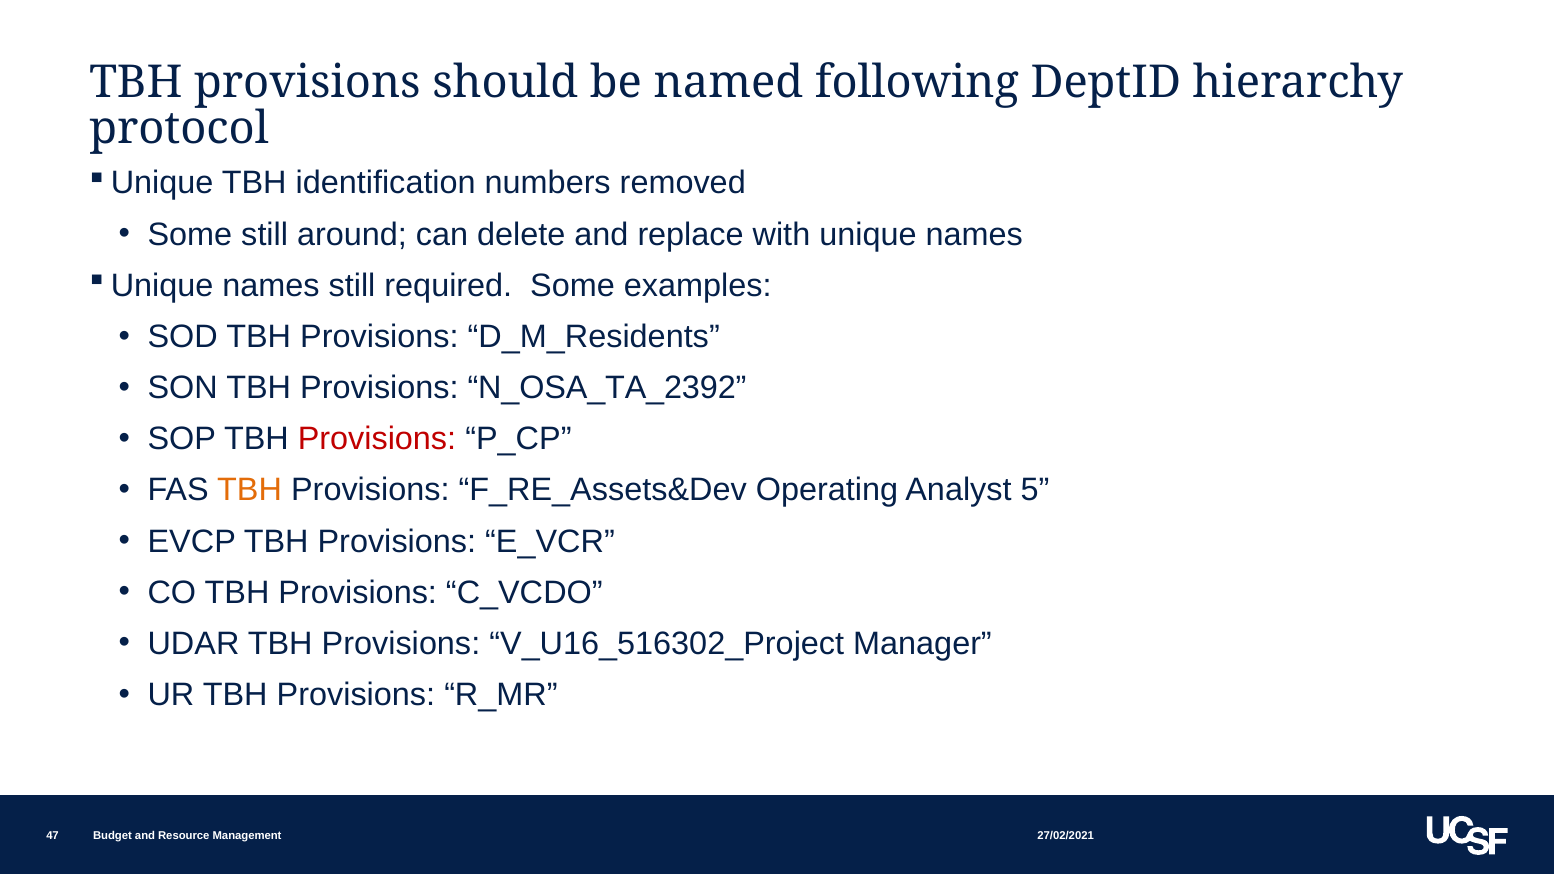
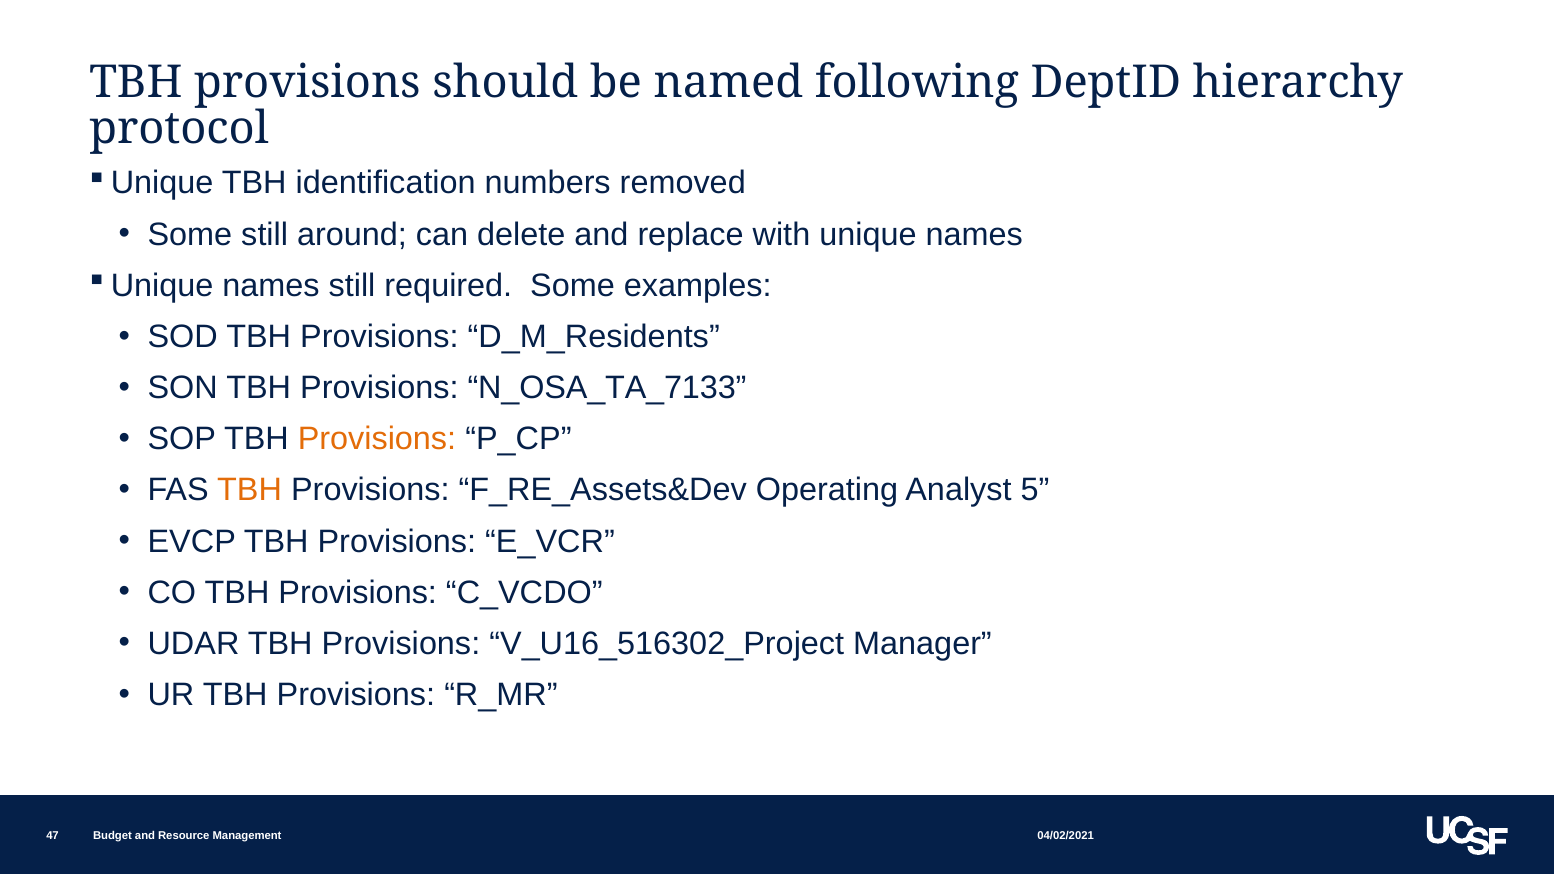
N_OSA_TA_2392: N_OSA_TA_2392 -> N_OSA_TA_7133
Provisions at (377, 439) colour: red -> orange
27/02/2021: 27/02/2021 -> 04/02/2021
